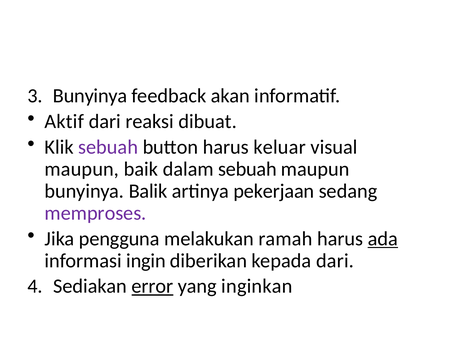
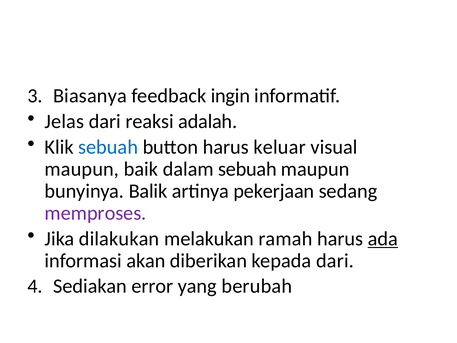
Bunyinya at (90, 96): Bunyinya -> Biasanya
akan: akan -> ingin
Aktif: Aktif -> Jelas
dibuat: dibuat -> adalah
sebuah at (108, 147) colour: purple -> blue
pengguna: pengguna -> dilakukan
ingin: ingin -> akan
error underline: present -> none
inginkan: inginkan -> berubah
